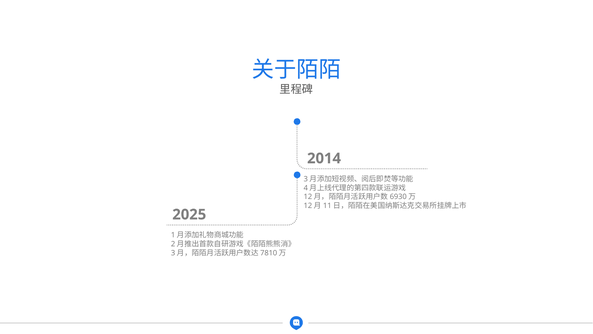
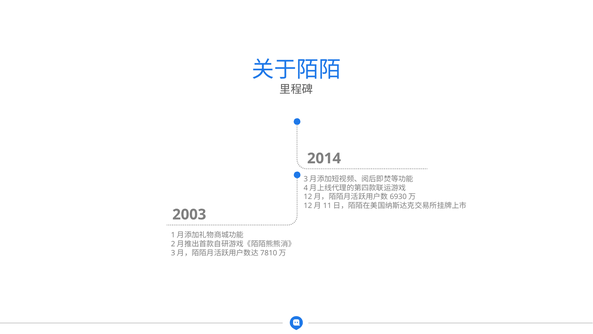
2025: 2025 -> 2003
